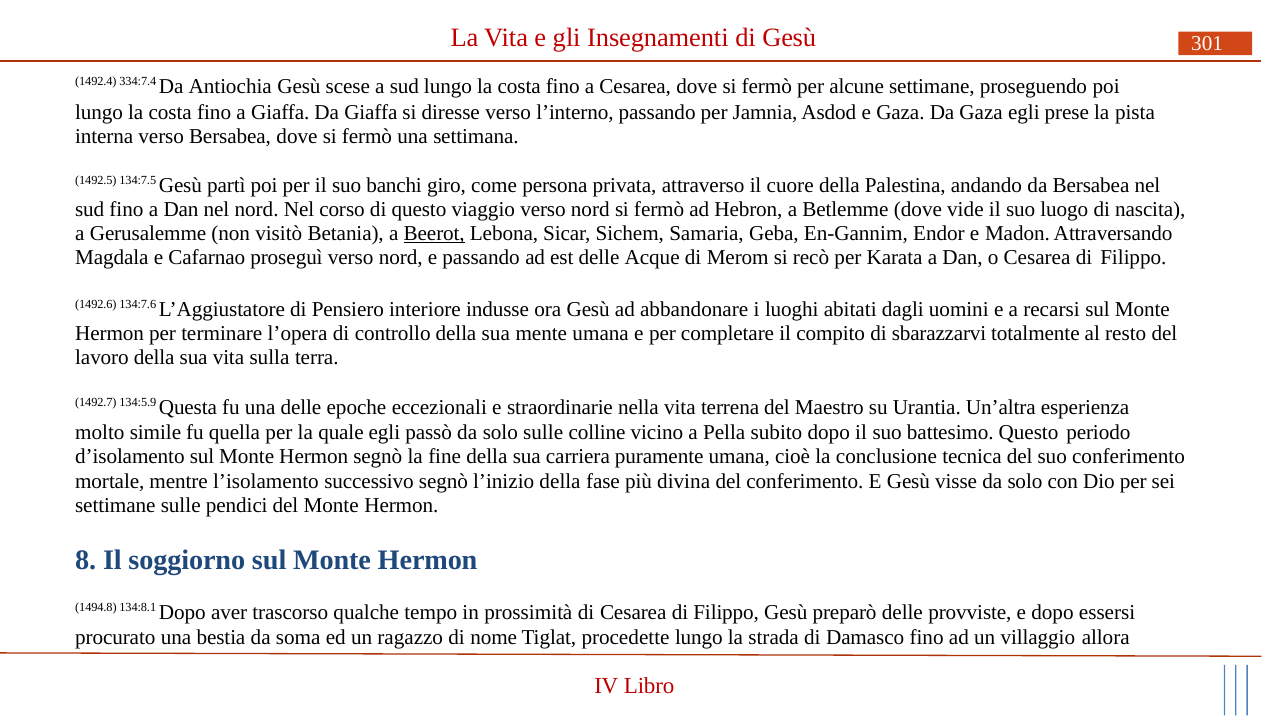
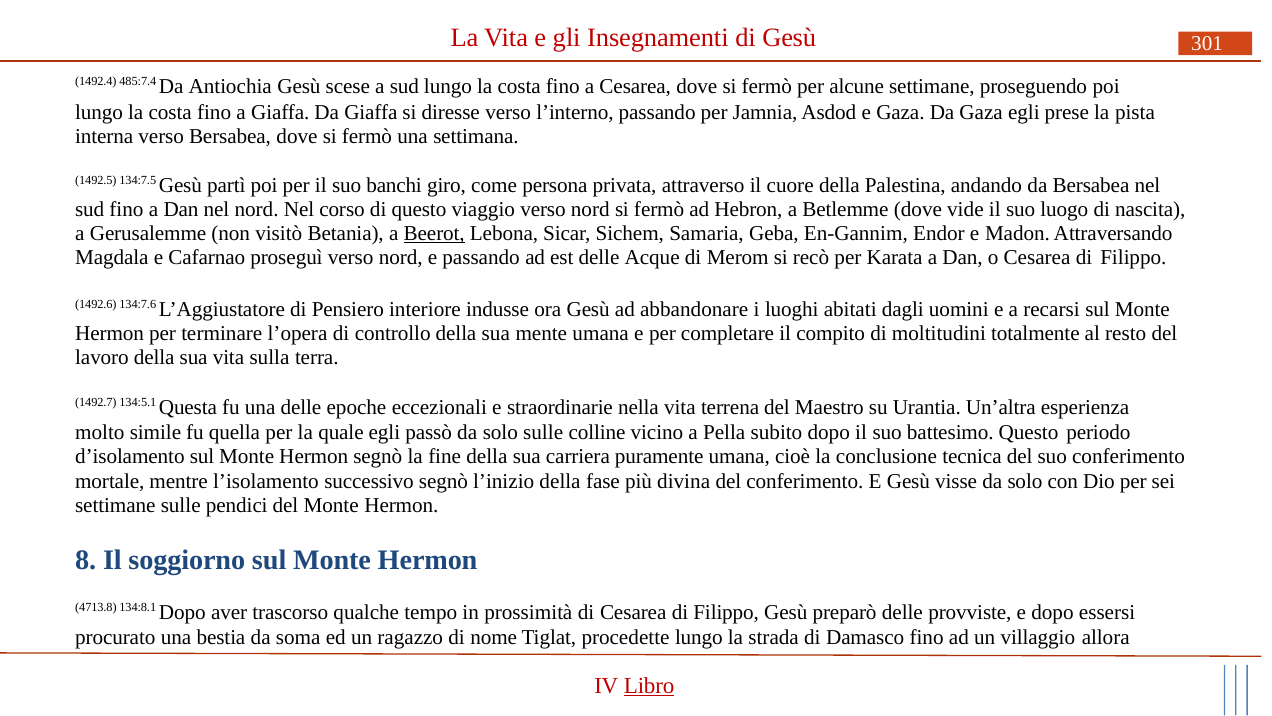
334:7.4: 334:7.4 -> 485:7.4
sbarazzarvi: sbarazzarvi -> moltitudini
134:5.9: 134:5.9 -> 134:5.1
1494.8: 1494.8 -> 4713.8
Libro underline: none -> present
